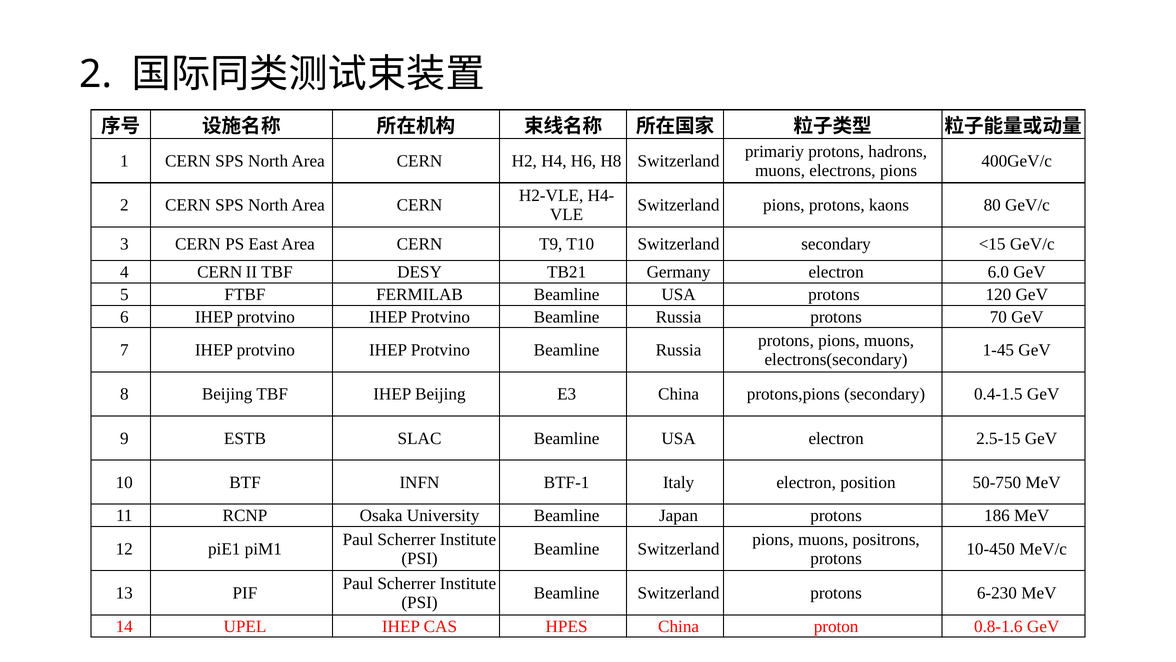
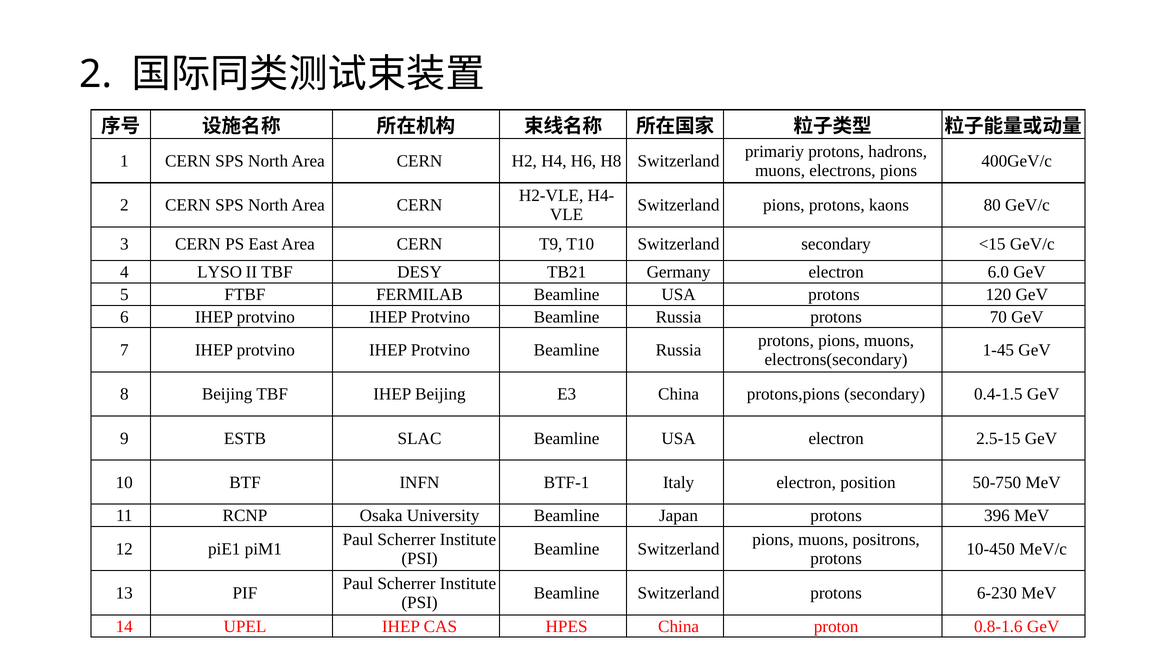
4 CERN: CERN -> LYSO
186: 186 -> 396
